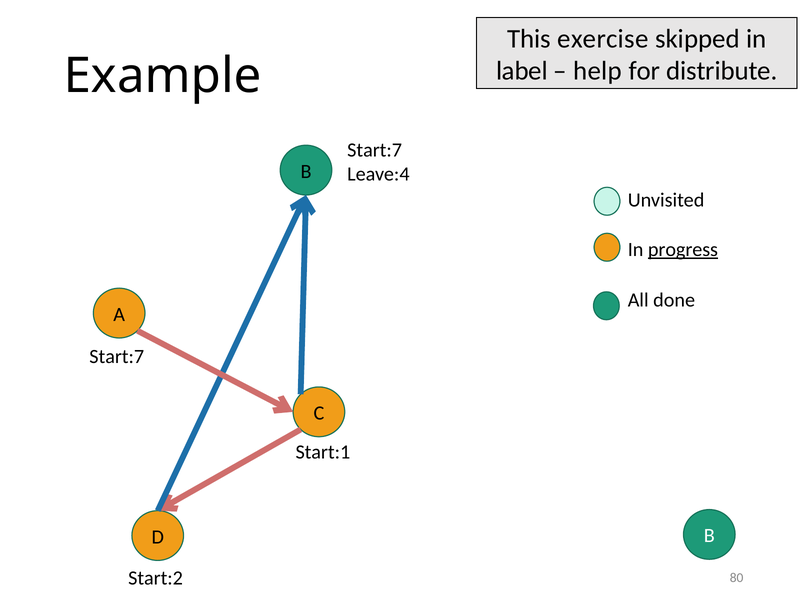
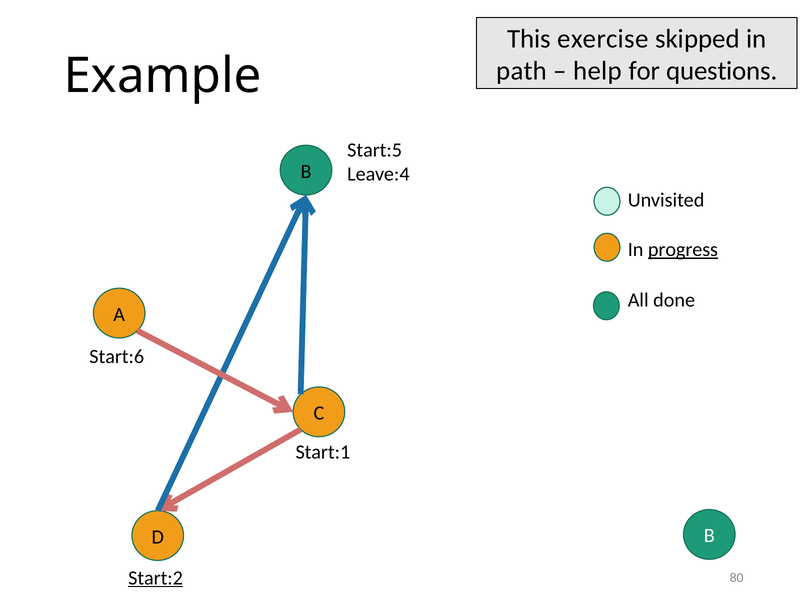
label: label -> path
distribute: distribute -> questions
Start:7 at (375, 150): Start:7 -> Start:5
Start:7 at (117, 357): Start:7 -> Start:6
Start:2 underline: none -> present
